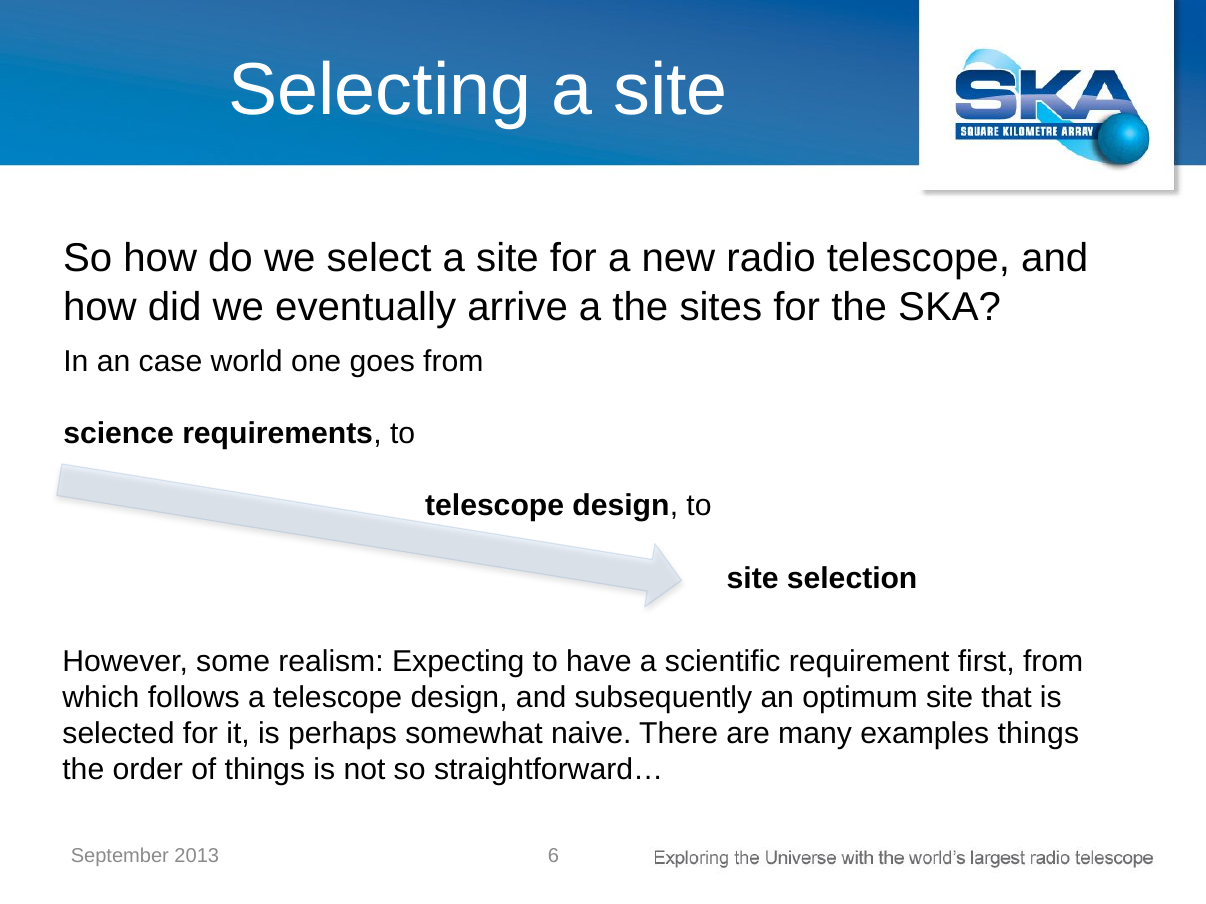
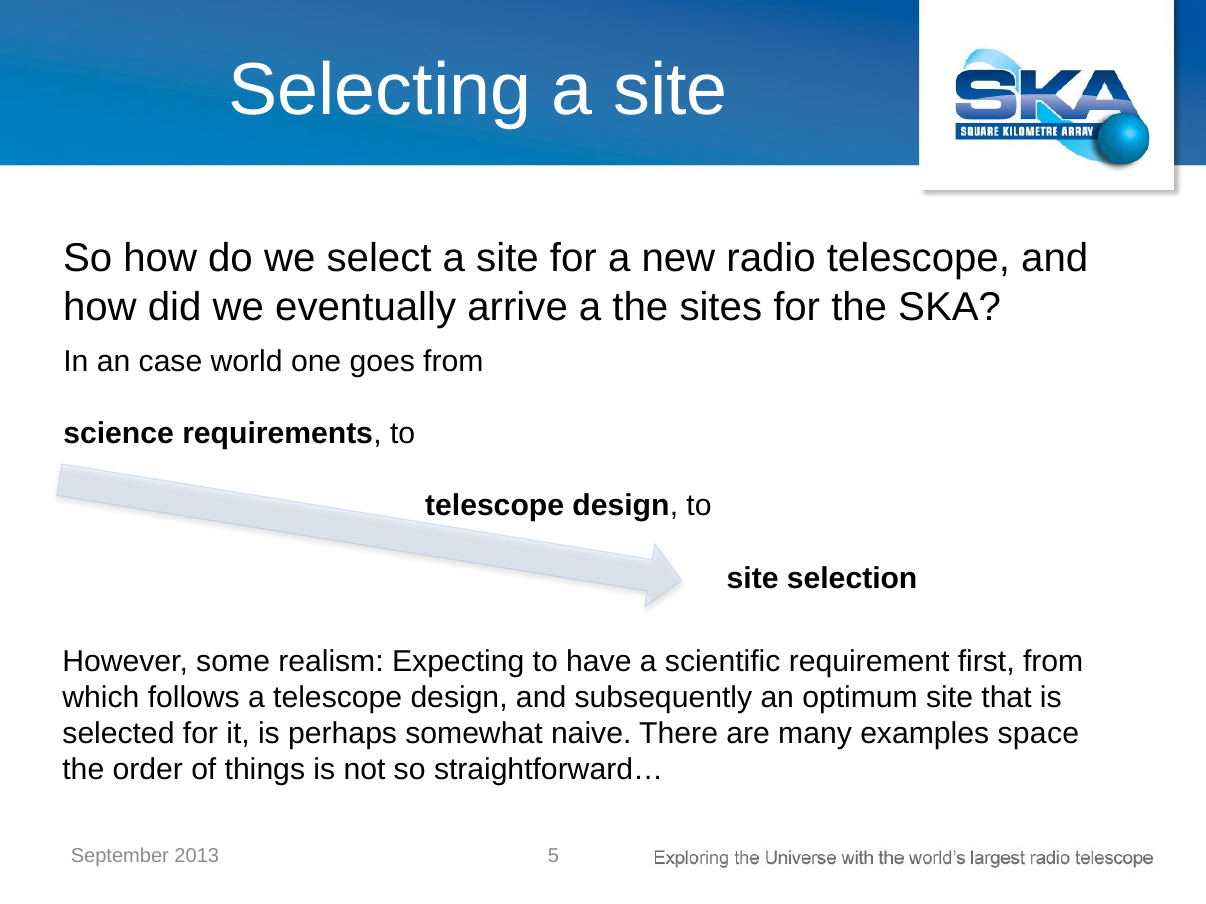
examples things: things -> space
6: 6 -> 5
